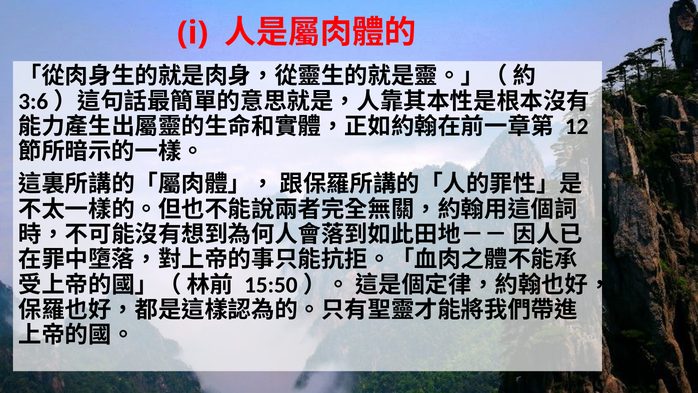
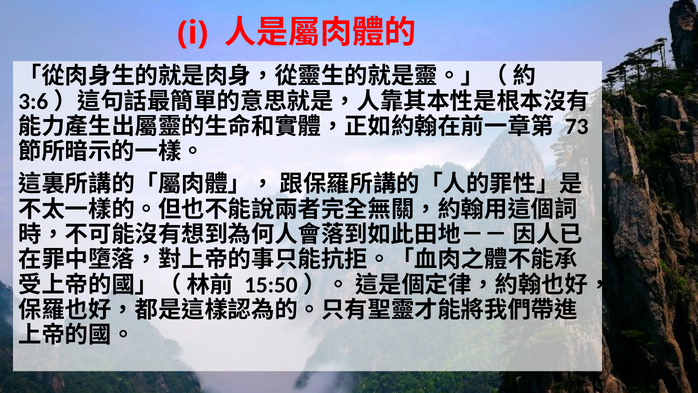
12: 12 -> 73
